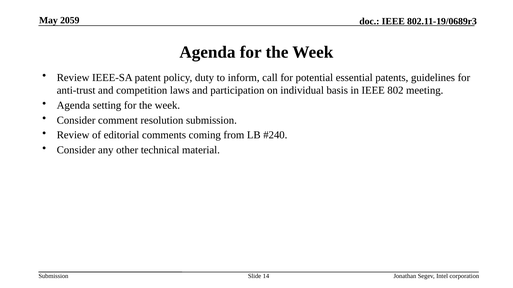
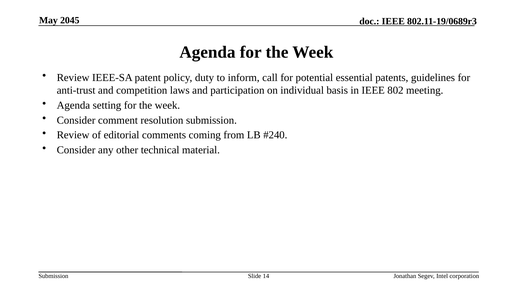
2059: 2059 -> 2045
